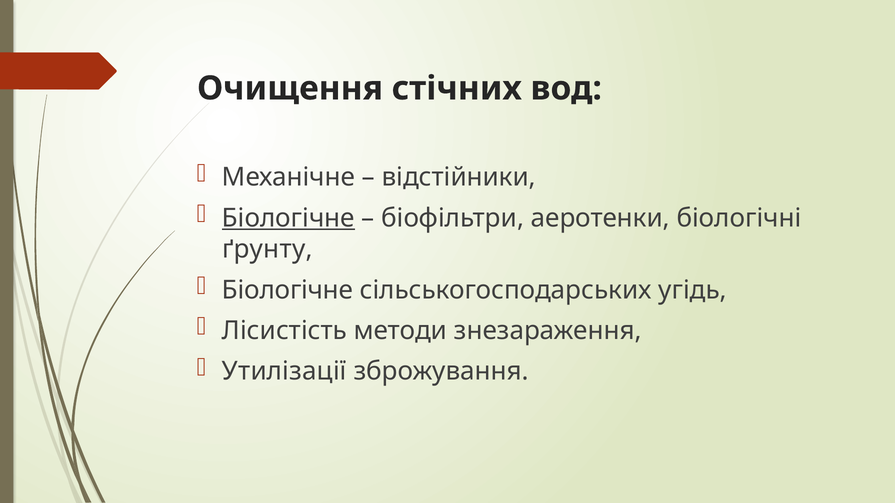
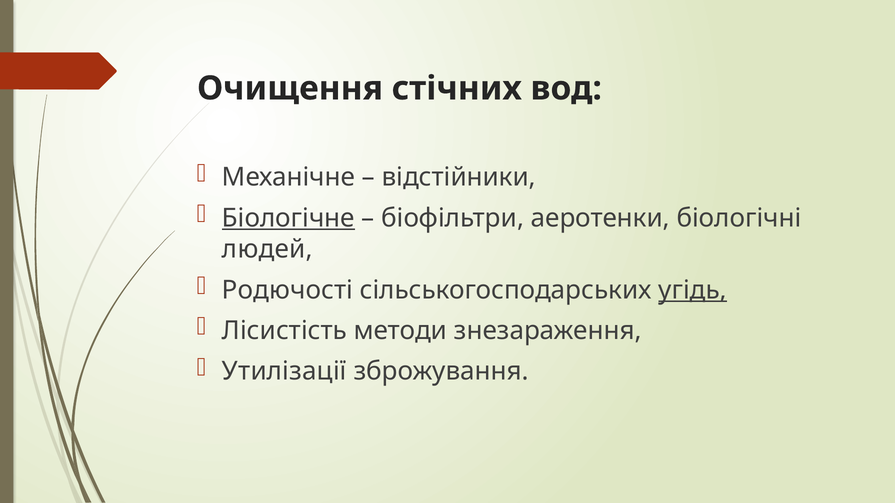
ґрунту: ґрунту -> людей
Біологічне at (288, 290): Біологічне -> Родючості
угідь underline: none -> present
